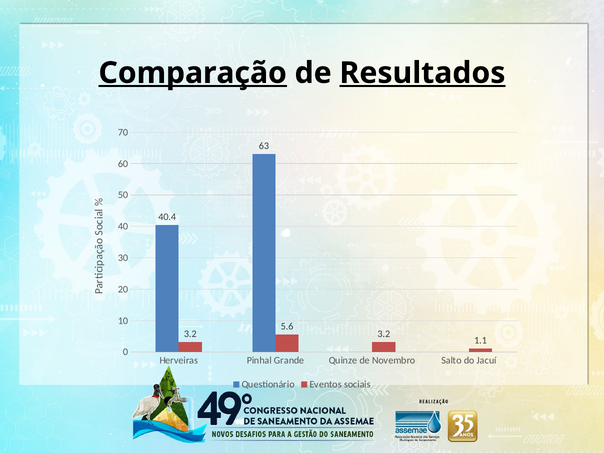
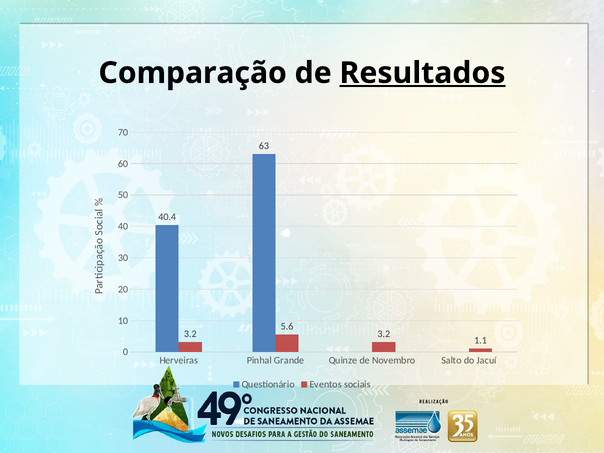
Comparação underline: present -> none
